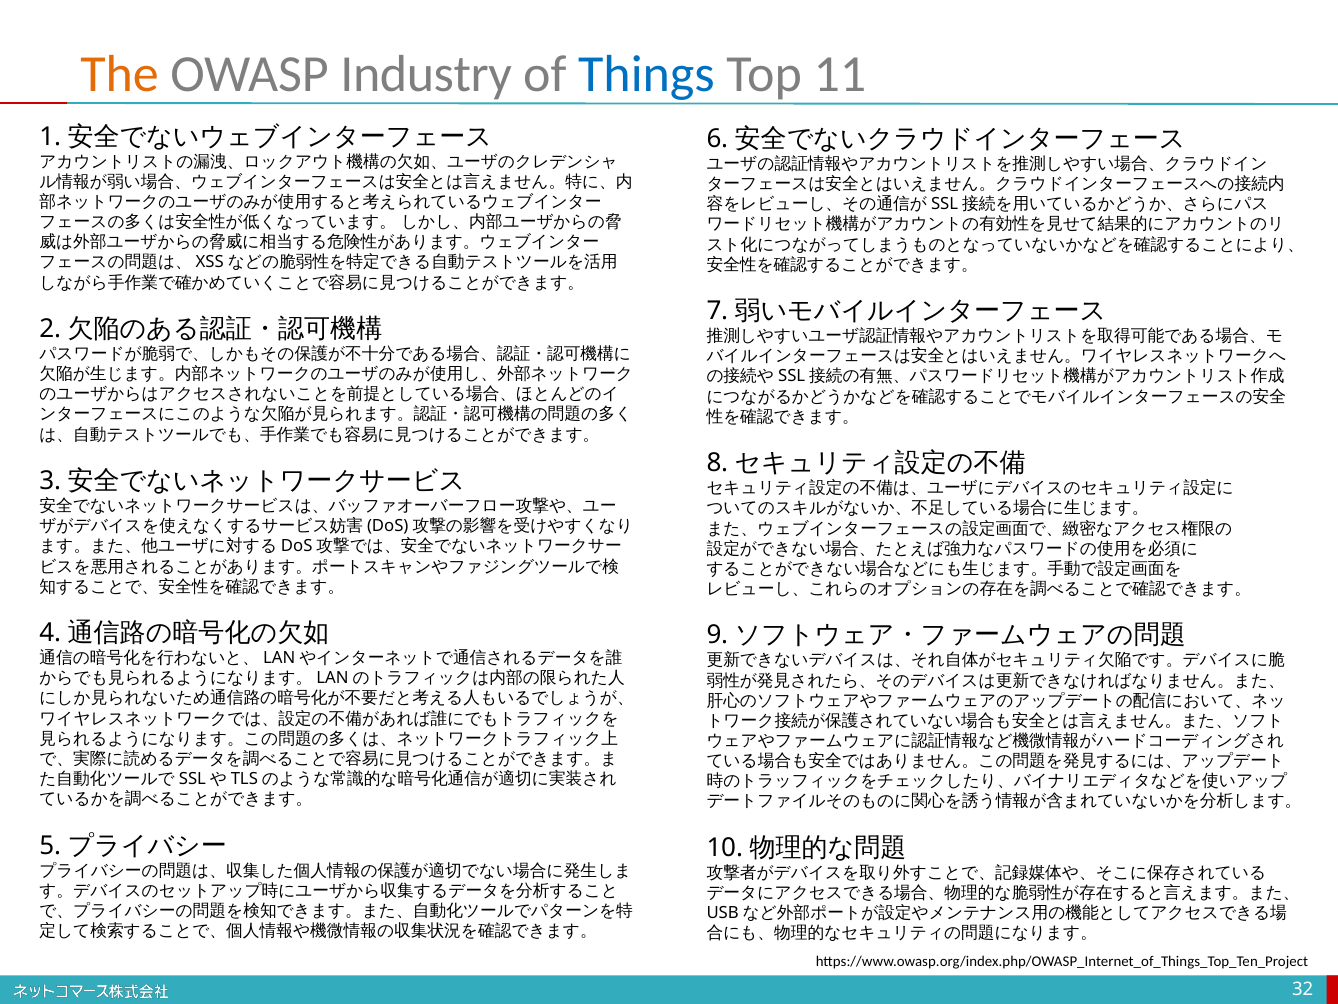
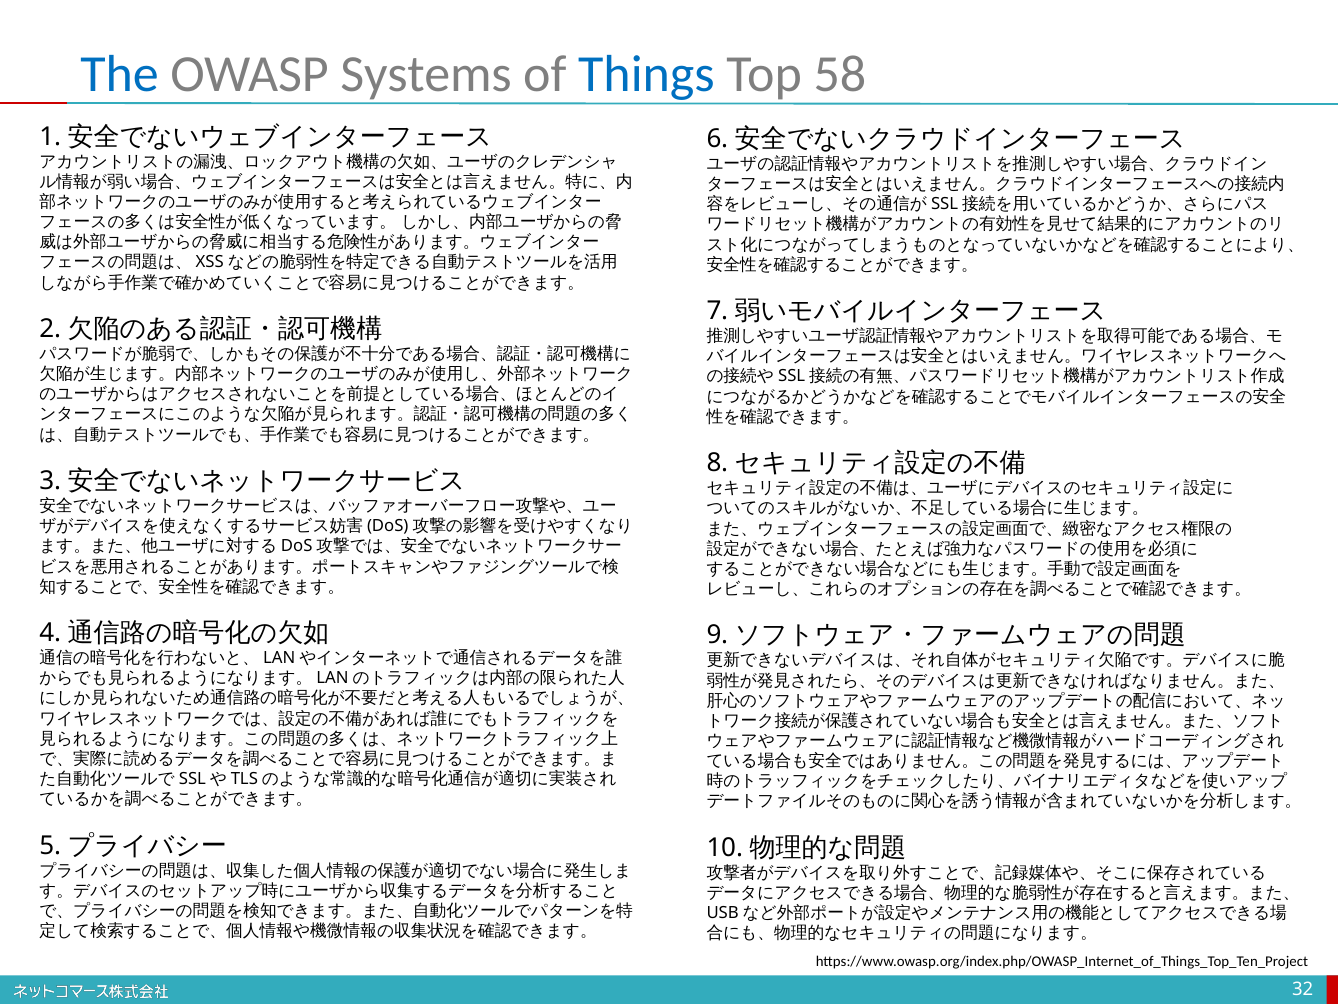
The colour: orange -> blue
Industry: Industry -> Systems
11: 11 -> 58
